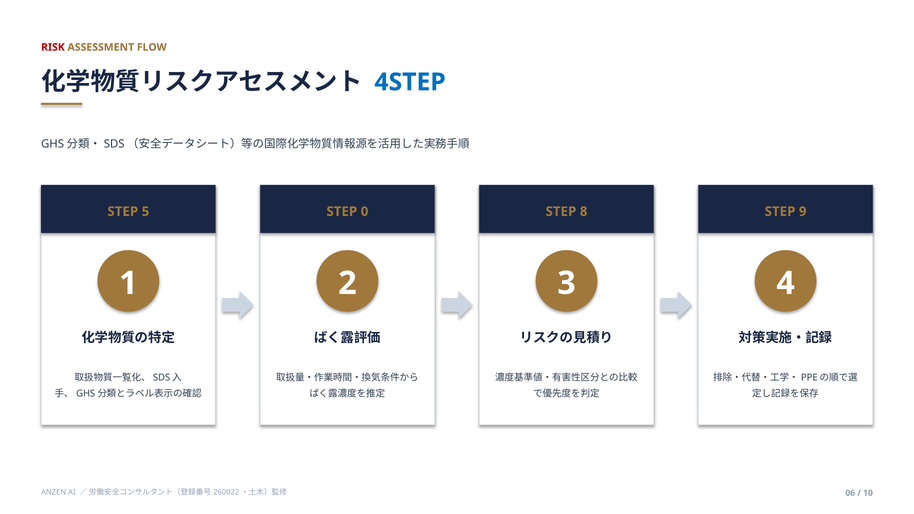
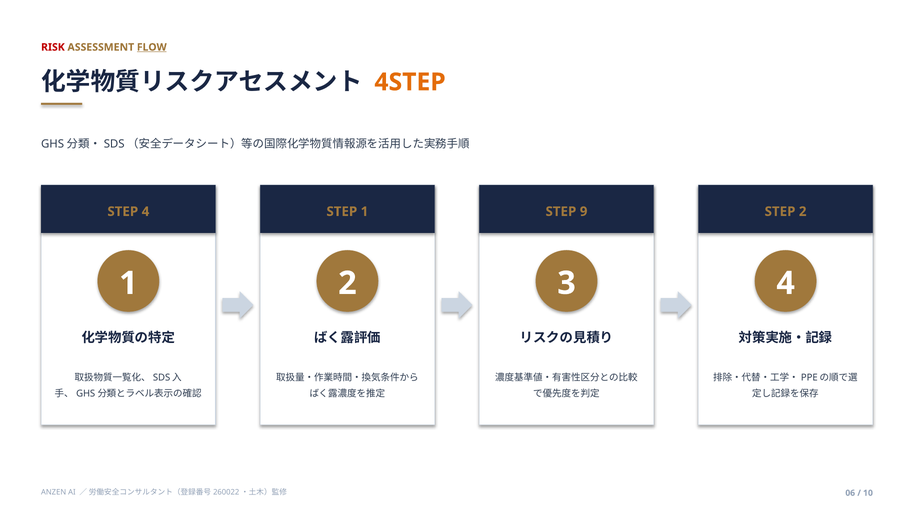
FLOW underline: none -> present
4STEP colour: blue -> orange
STEP 5: 5 -> 4
STEP 0: 0 -> 1
8: 8 -> 9
STEP 9: 9 -> 2
